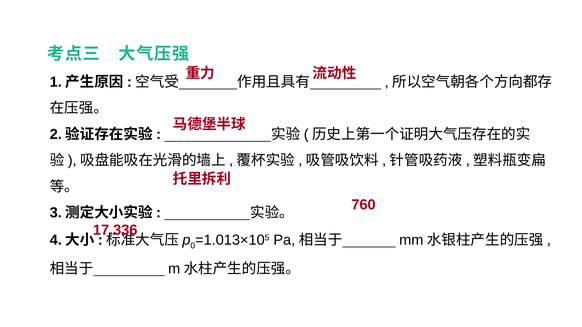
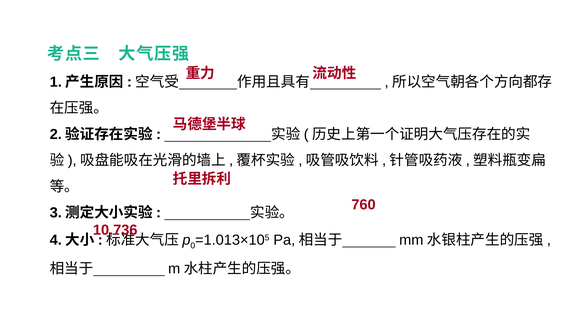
17.336: 17.336 -> 10.736
